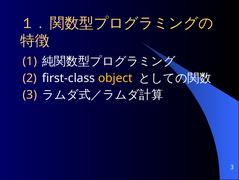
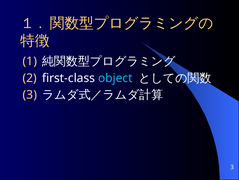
object colour: yellow -> light blue
